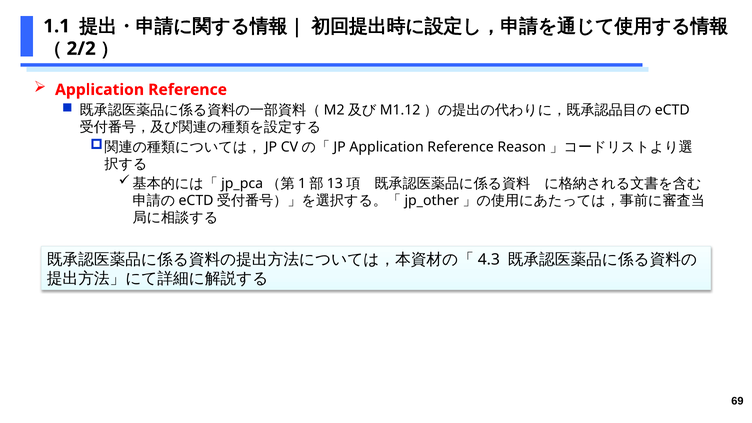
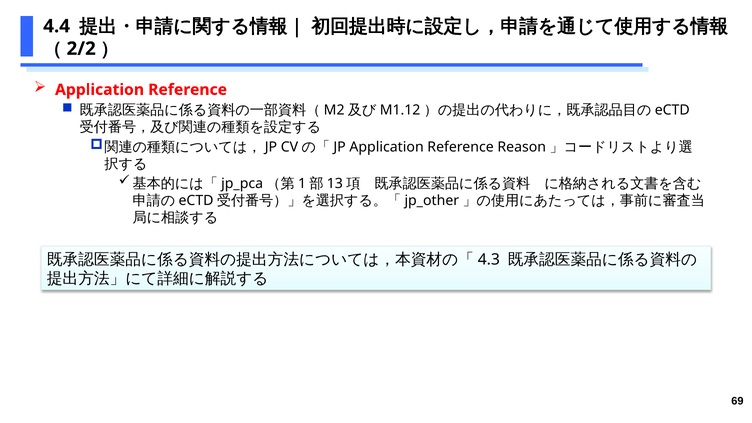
1.1: 1.1 -> 4.4
